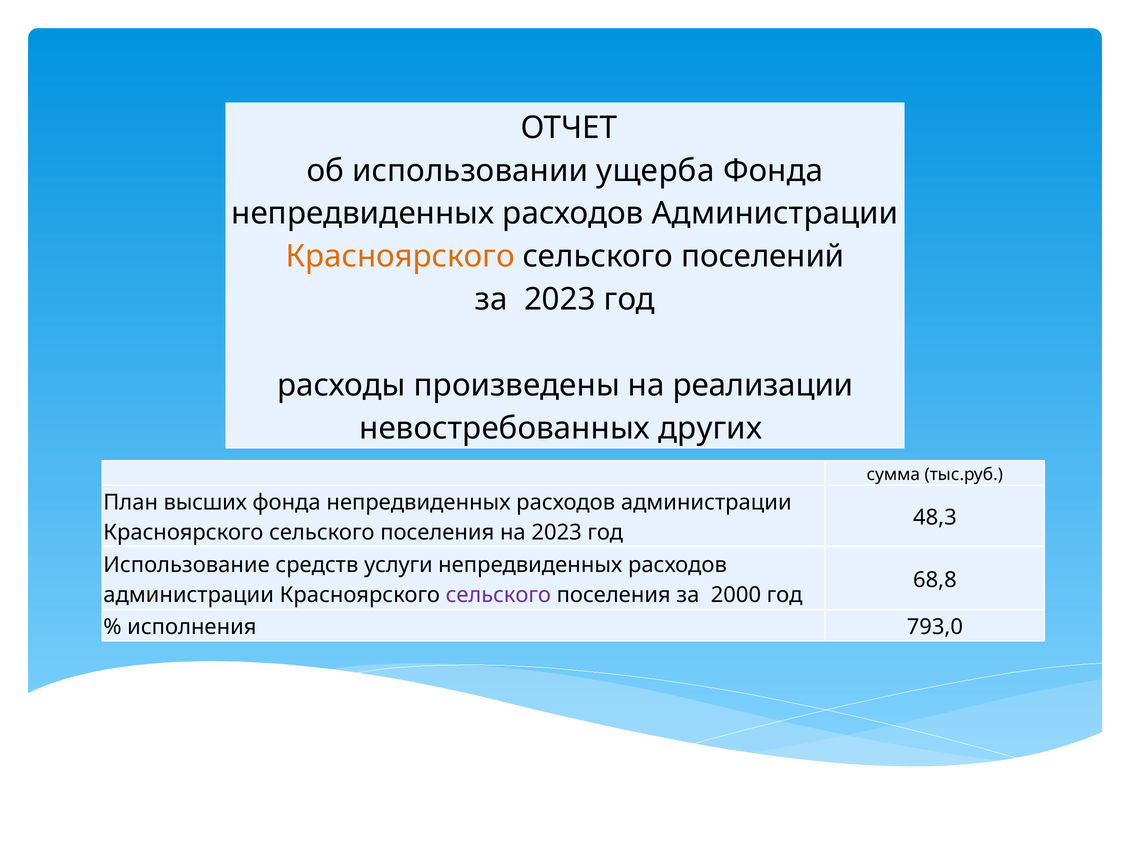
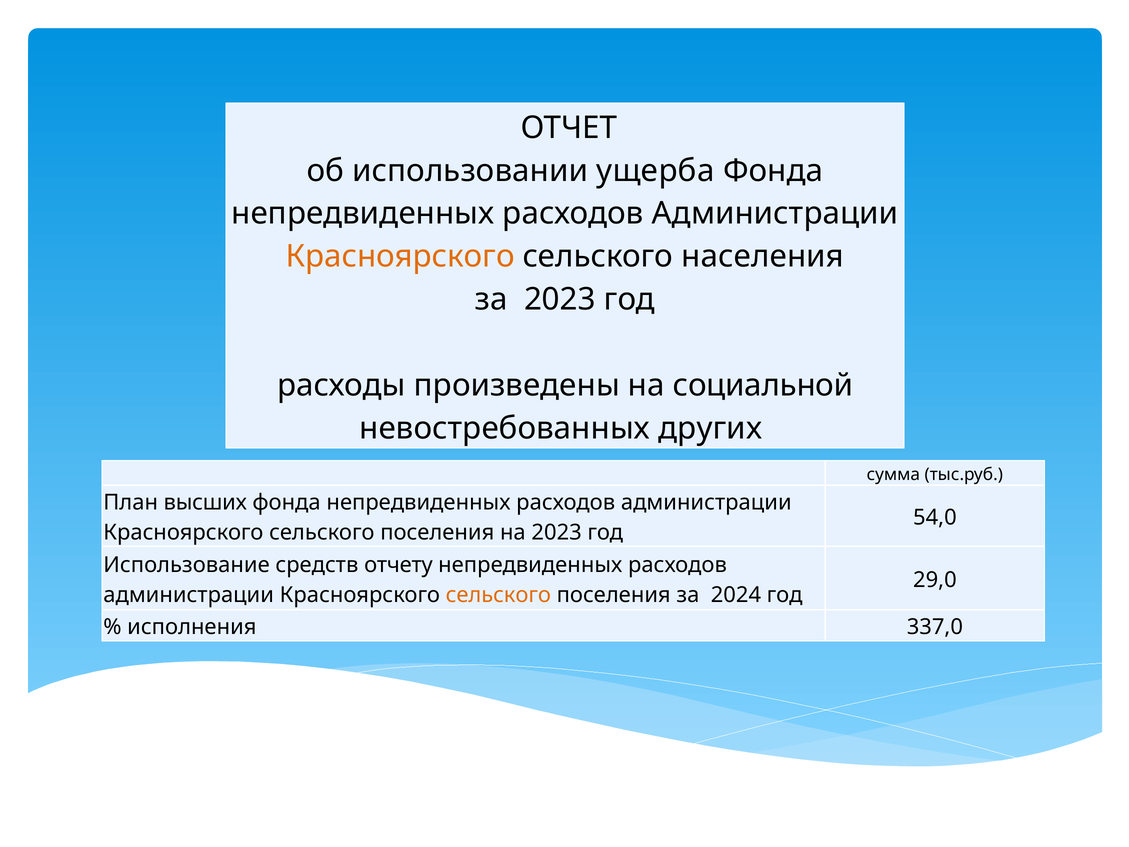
поселений: поселений -> населения
реализации: реализации -> социальной
48,3: 48,3 -> 54,0
услуги: услуги -> отчету
68,8: 68,8 -> 29,0
сельского at (498, 595) colour: purple -> orange
2000: 2000 -> 2024
793,0: 793,0 -> 337,0
